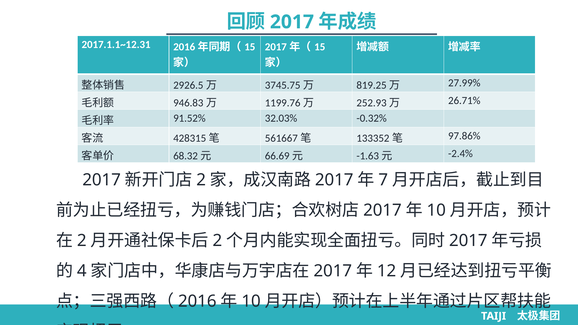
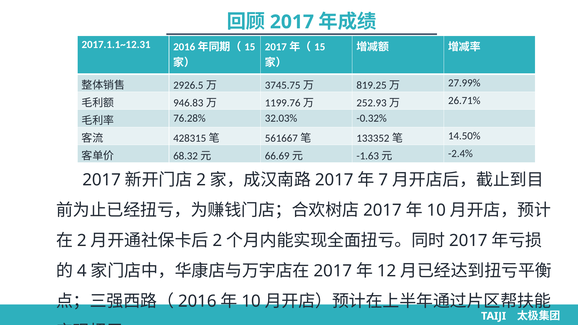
91.52%: 91.52% -> 76.28%
97.86%: 97.86% -> 14.50%
